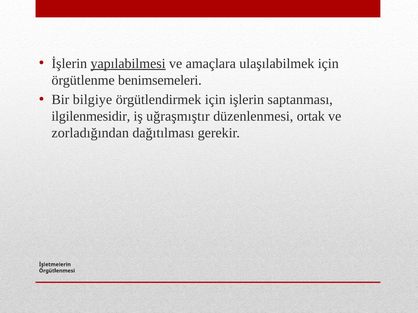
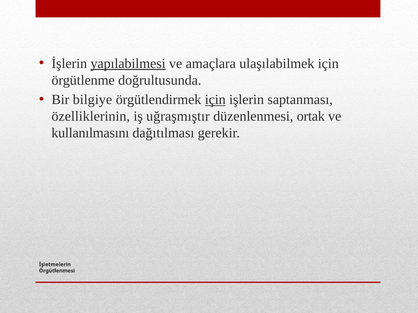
benimsemeleri: benimsemeleri -> doğrultusunda
için at (215, 100) underline: none -> present
ilgilenmesidir: ilgilenmesidir -> özelliklerinin
zorladığından: zorladığından -> kullanılmasını
